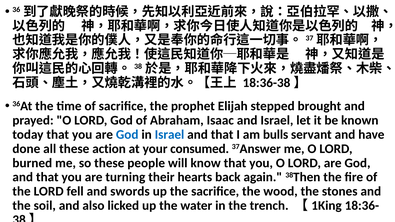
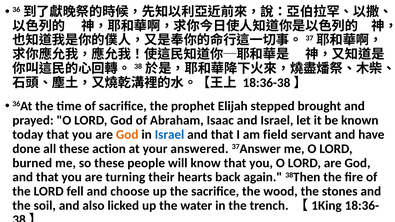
God at (127, 135) colour: blue -> orange
bulls: bulls -> field
consumed: consumed -> answered
swords: swords -> choose
